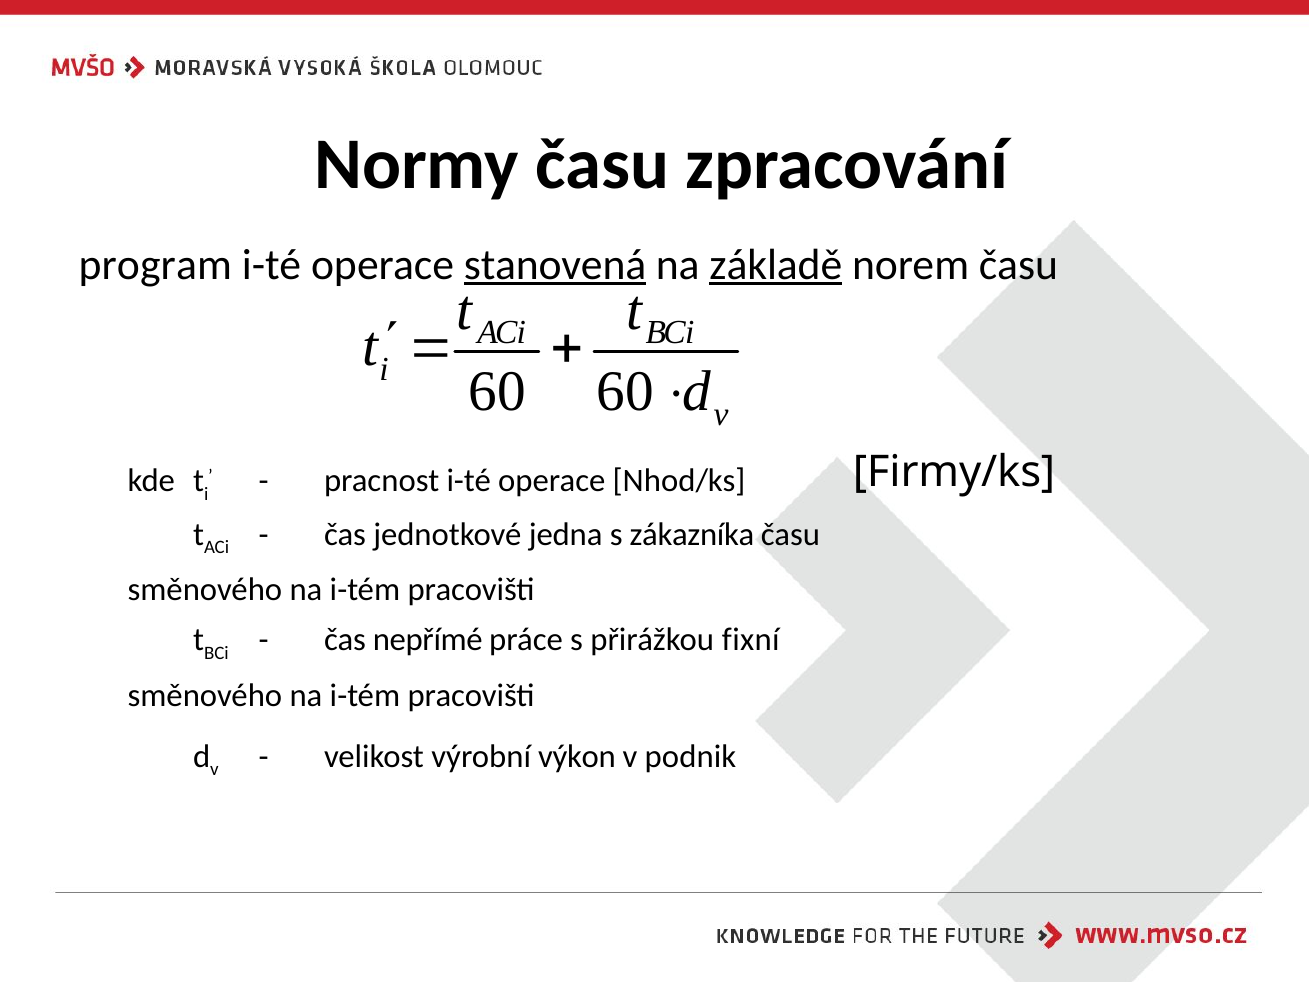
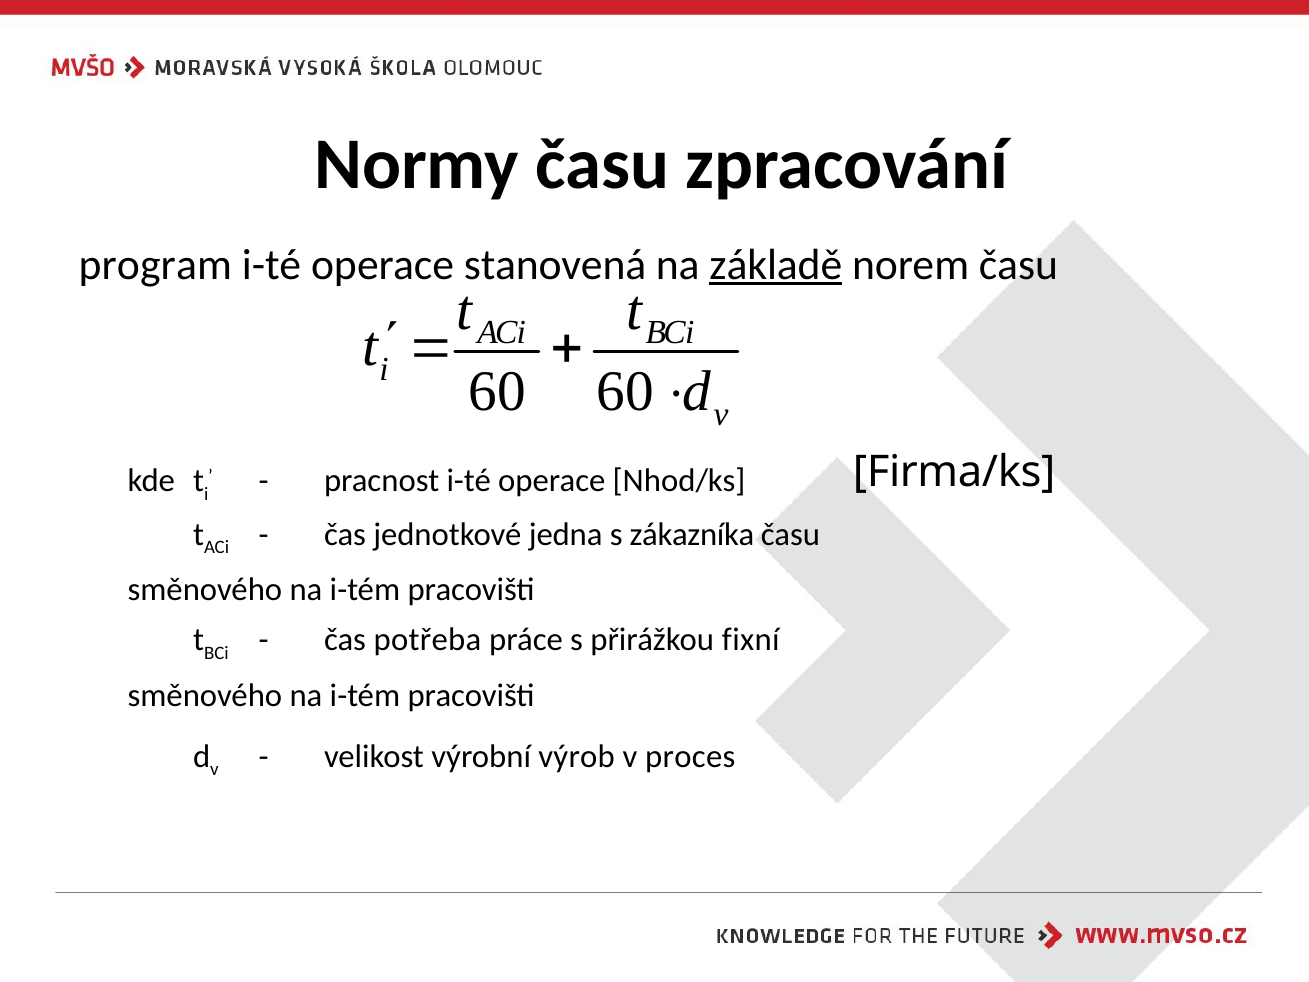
stanovená underline: present -> none
Firmy/ks: Firmy/ks -> Firma/ks
nepřímé: nepřímé -> potřeba
výkon: výkon -> výrob
podnik: podnik -> proces
